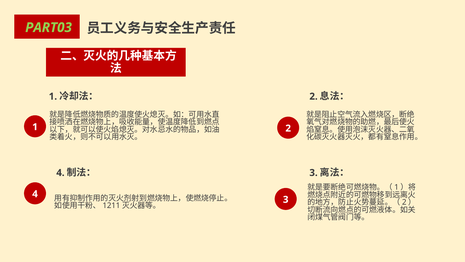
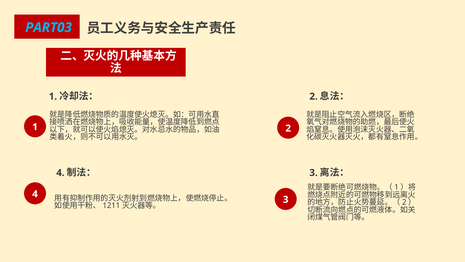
PART03 colour: light green -> light blue
